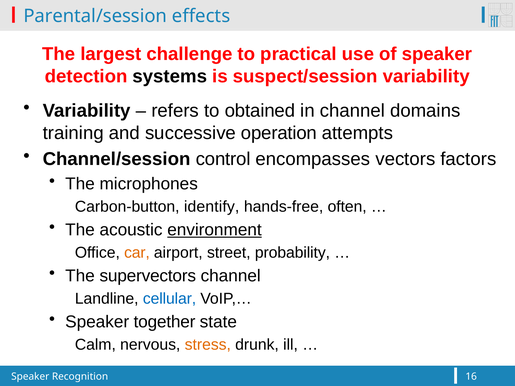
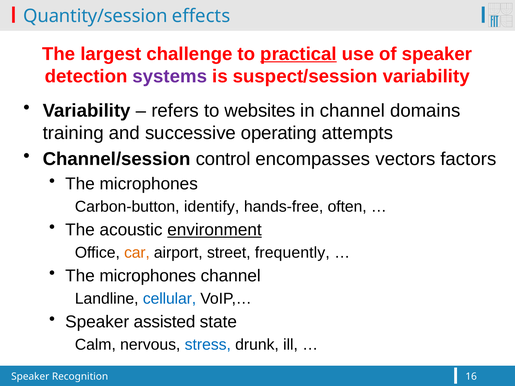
Parental/session: Parental/session -> Quantity/session
practical underline: none -> present
systems colour: black -> purple
obtained: obtained -> websites
operation: operation -> operating
probability: probability -> frequently
supervectors at (148, 276): supervectors -> microphones
together: together -> assisted
stress colour: orange -> blue
